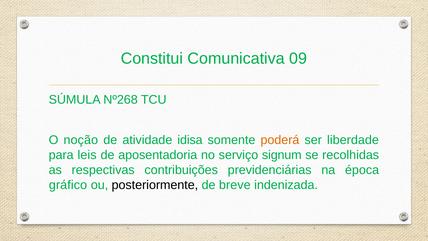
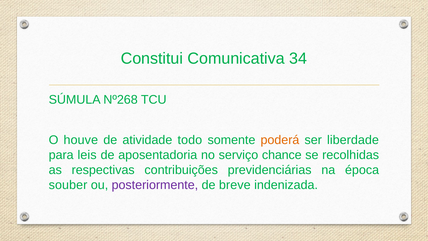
09: 09 -> 34
noção: noção -> houve
idisa: idisa -> todo
signum: signum -> chance
gráfico: gráfico -> souber
posteriormente colour: black -> purple
